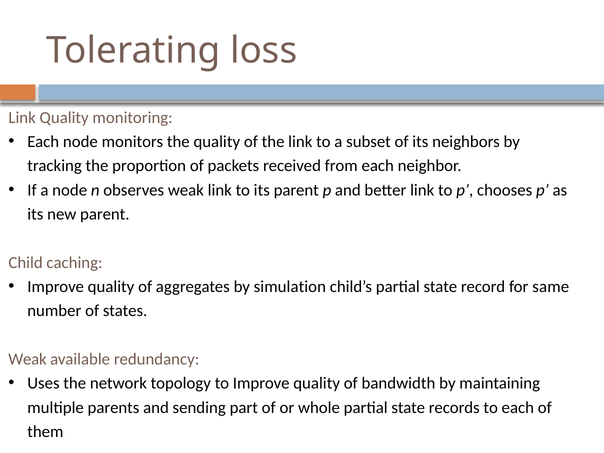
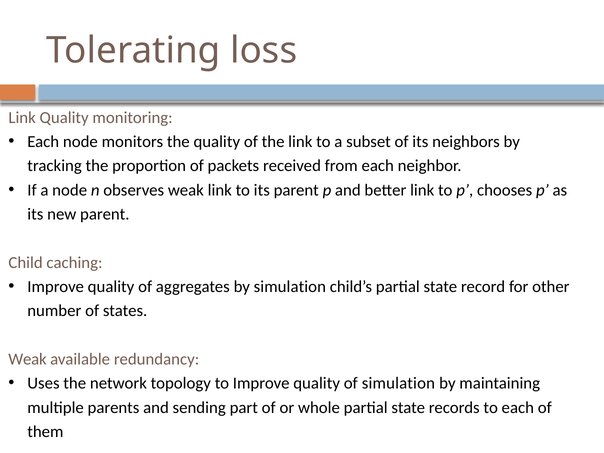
same: same -> other
of bandwidth: bandwidth -> simulation
